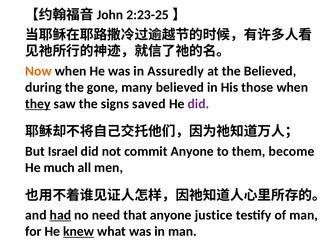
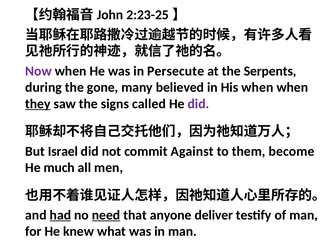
Now colour: orange -> purple
Assuredly: Assuredly -> Persecute
the Believed: Believed -> Serpents
His those: those -> when
saved: saved -> called
commit Anyone: Anyone -> Against
need underline: none -> present
justice: justice -> deliver
knew underline: present -> none
